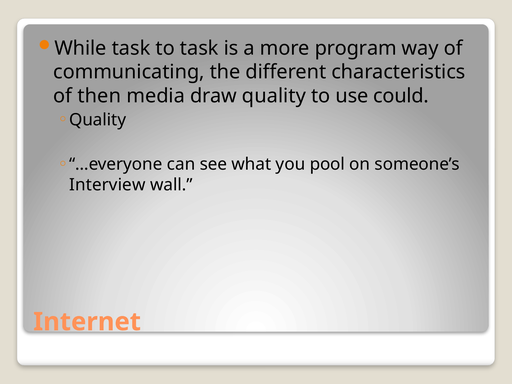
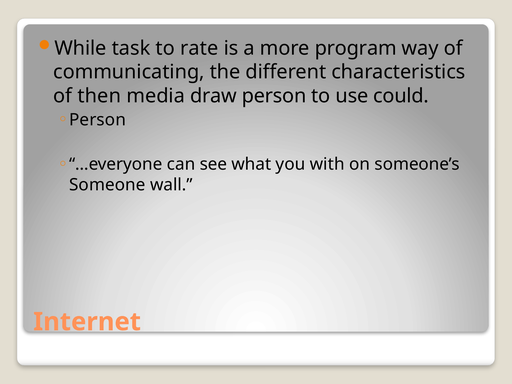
to task: task -> rate
draw quality: quality -> person
Quality at (98, 120): Quality -> Person
pool: pool -> with
Interview: Interview -> Someone
